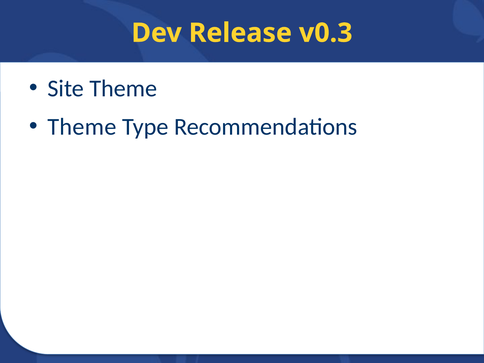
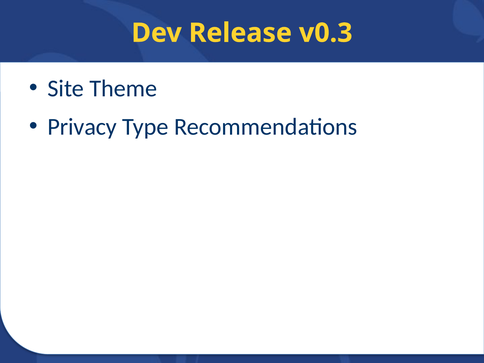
Theme at (82, 127): Theme -> Privacy
